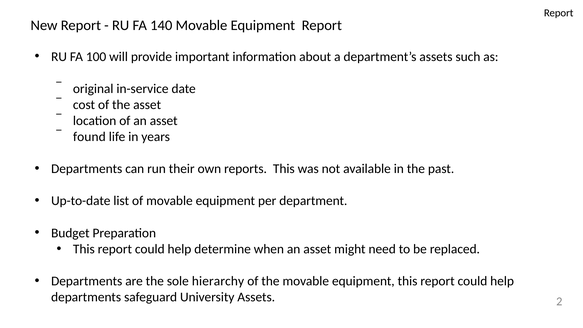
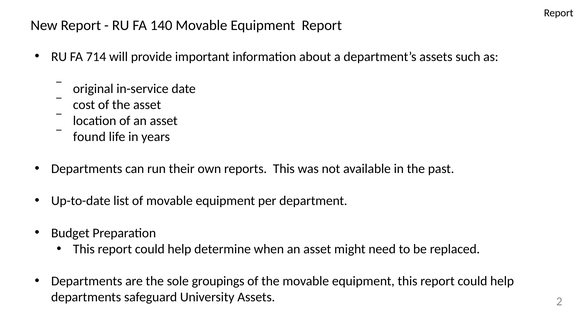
100: 100 -> 714
hierarchy: hierarchy -> groupings
